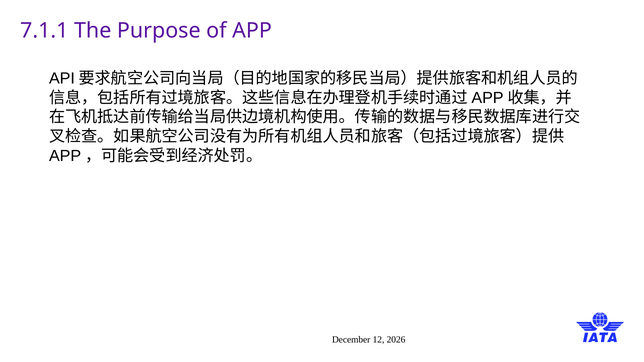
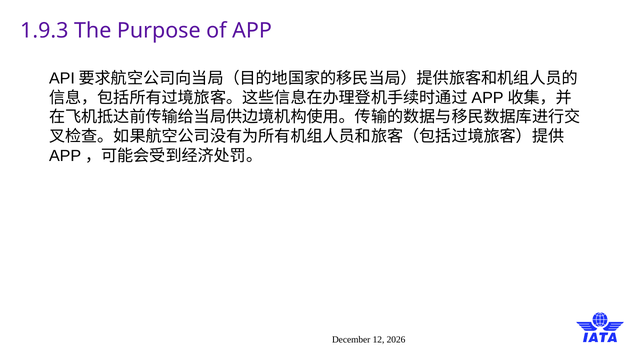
7.1.1: 7.1.1 -> 1.9.3
